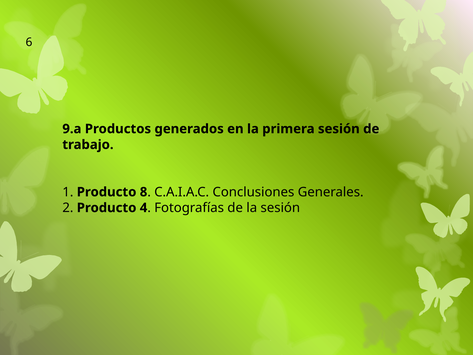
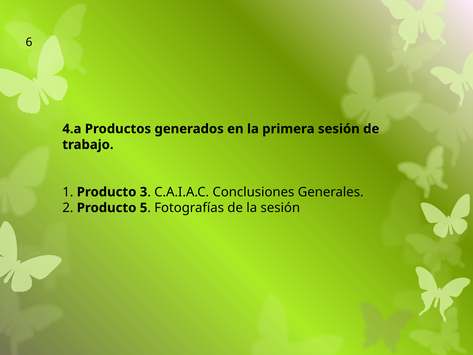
9.a: 9.a -> 4.a
8: 8 -> 3
4: 4 -> 5
